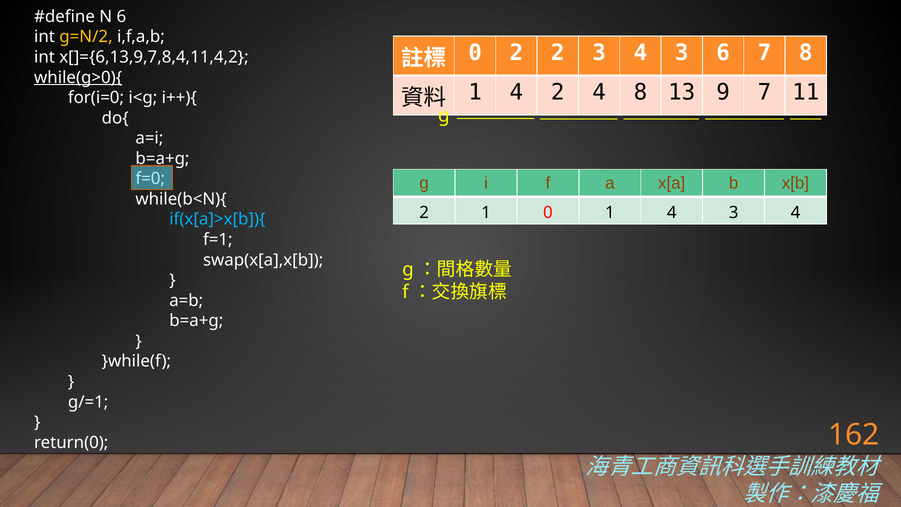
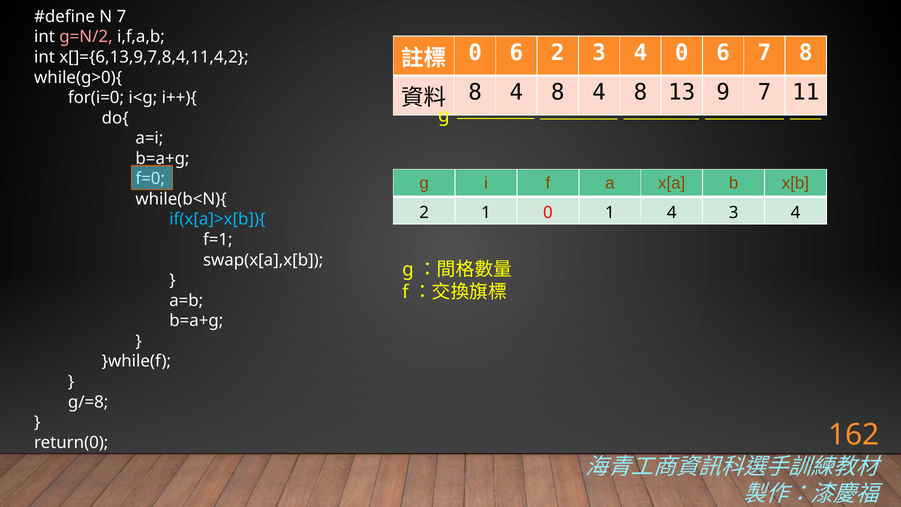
N 6: 6 -> 7
g=N/2 colour: yellow -> pink
2 at (516, 53): 2 -> 6
3 4 3: 3 -> 0
while(g>0){ underline: present -> none
1 at (475, 92): 1 -> 8
2 at (558, 92): 2 -> 8
g/=1: g/=1 -> g/=8
